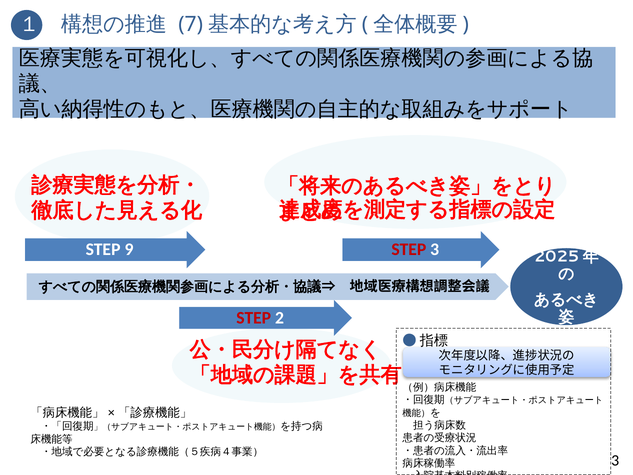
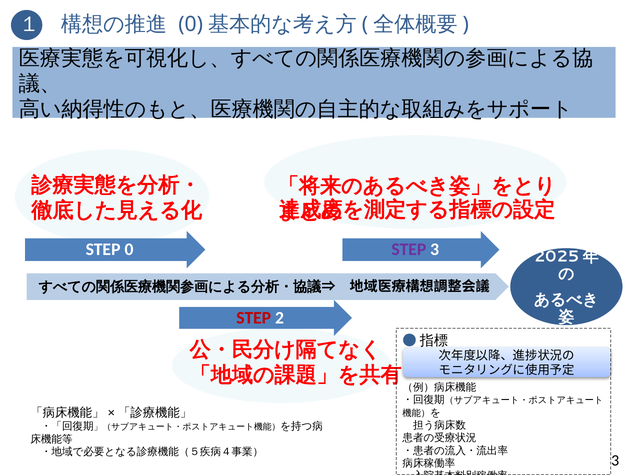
7 at (191, 24): 7 -> 0
STEP 9: 9 -> 0
STEP at (409, 249) colour: red -> purple
